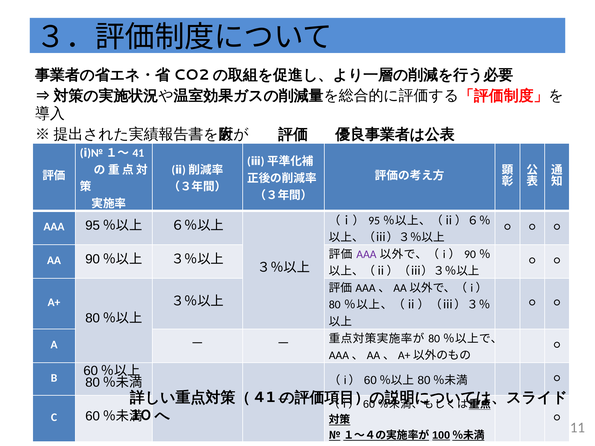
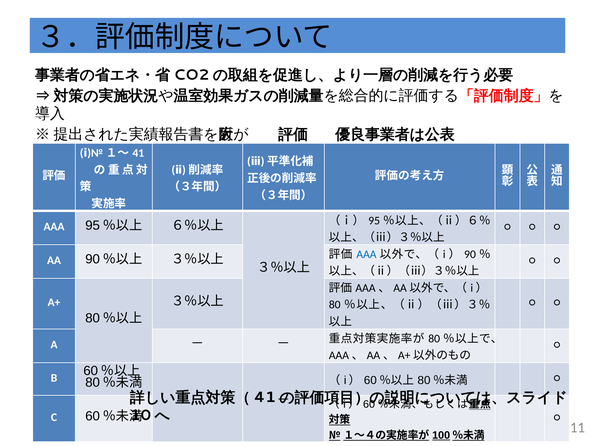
AAA at (366, 254) colour: purple -> blue
